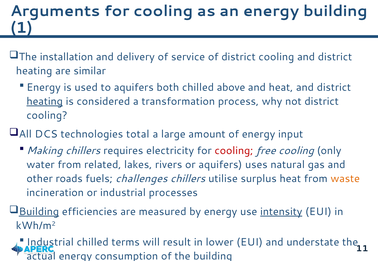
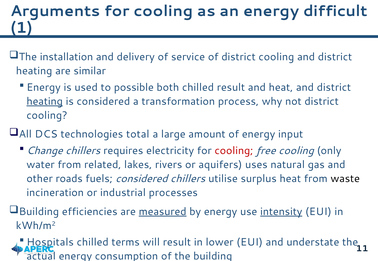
energy building: building -> difficult
to aquifers: aquifers -> possible
chilled above: above -> result
Making: Making -> Change
fuels challenges: challenges -> considered
waste colour: orange -> black
Building at (39, 212) underline: present -> none
measured underline: none -> present
Industrial at (50, 243): Industrial -> Hospitals
